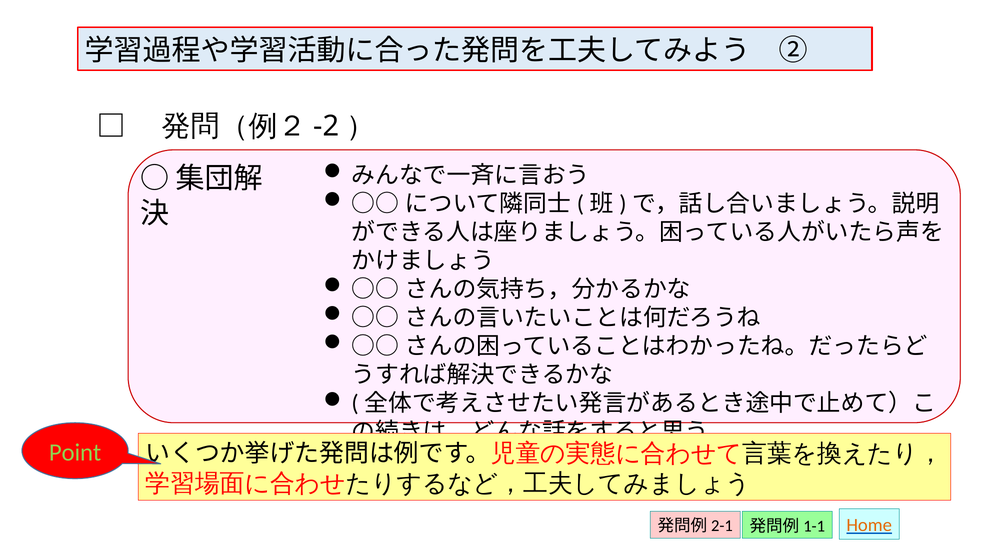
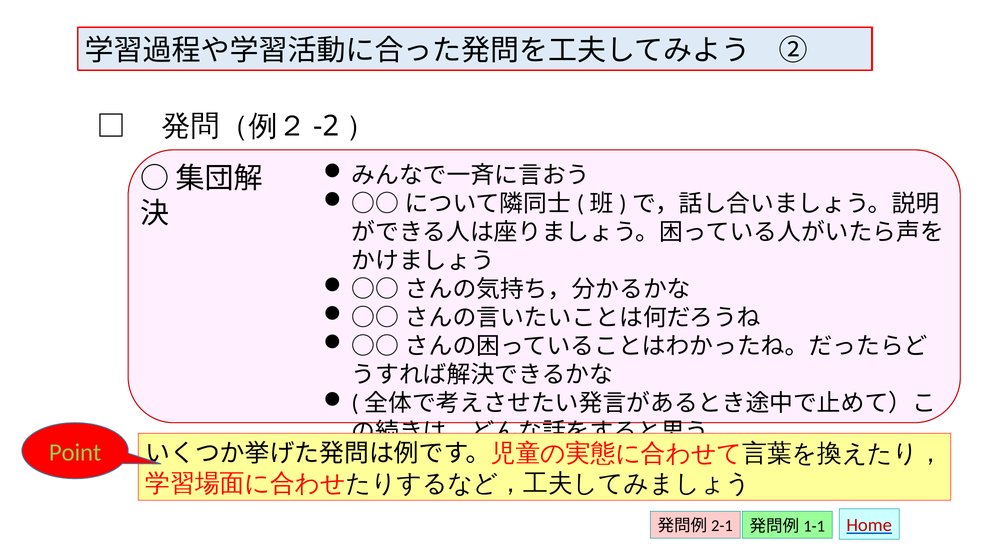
Home colour: orange -> red
